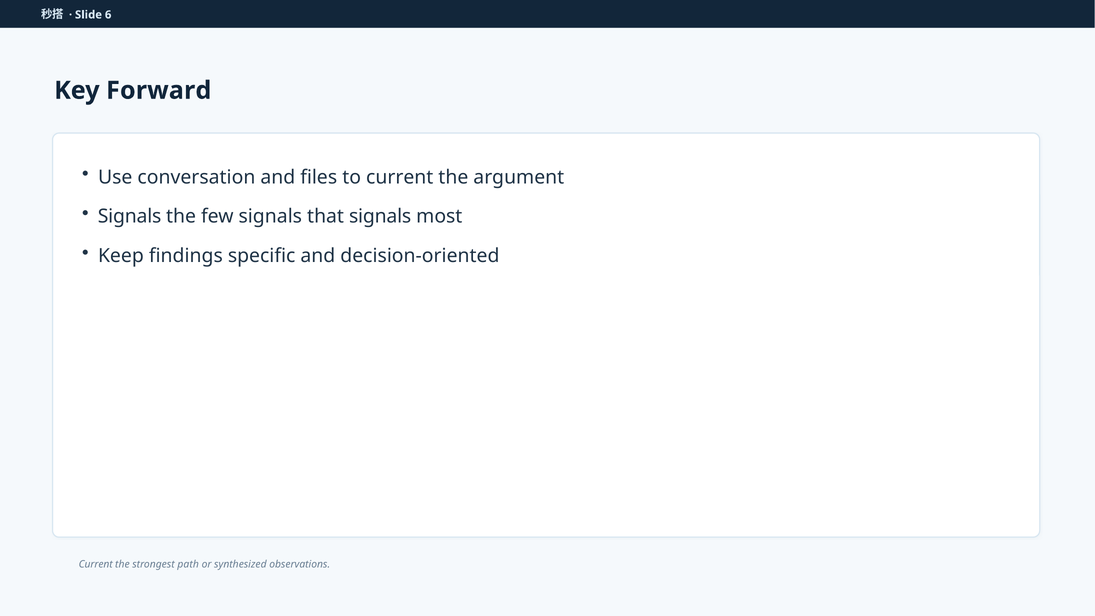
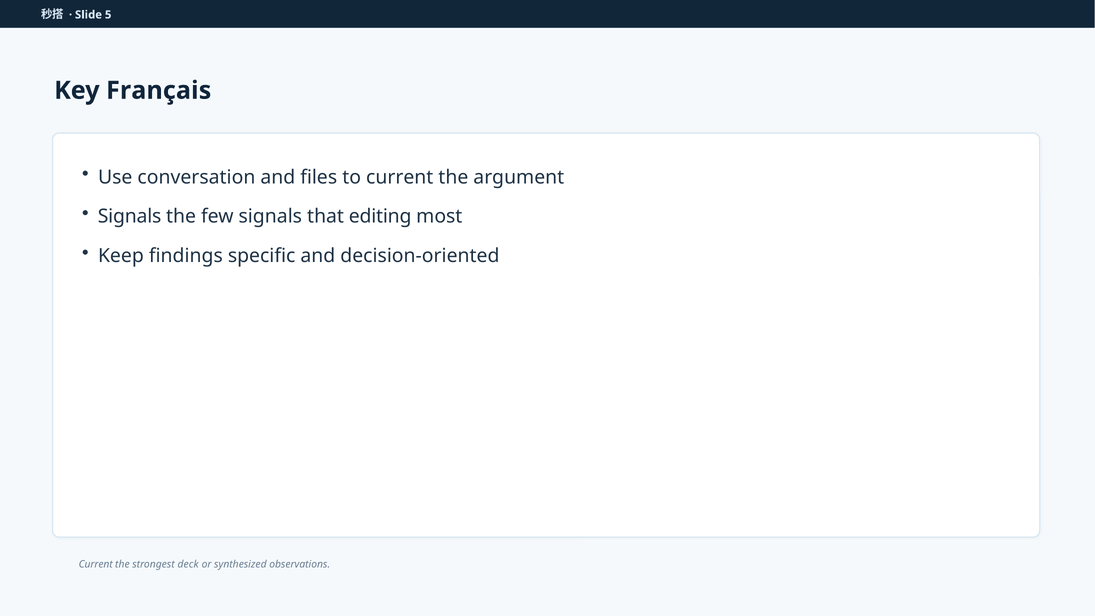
6: 6 -> 5
Forward: Forward -> Français
that signals: signals -> editing
path: path -> deck
